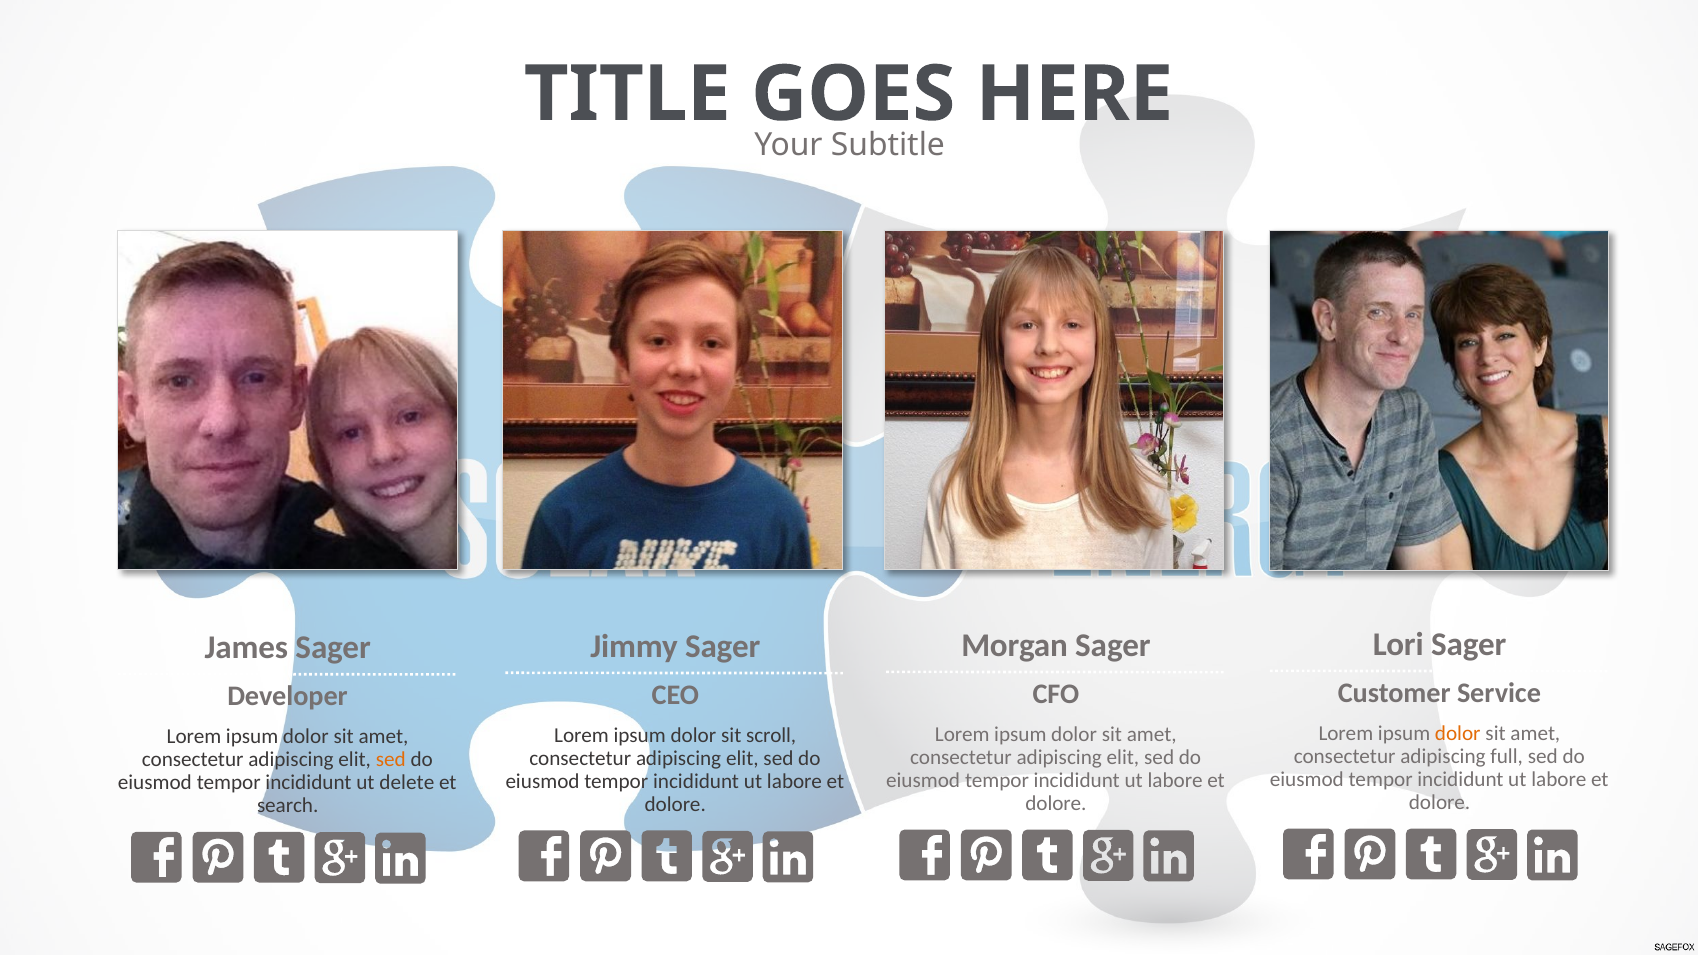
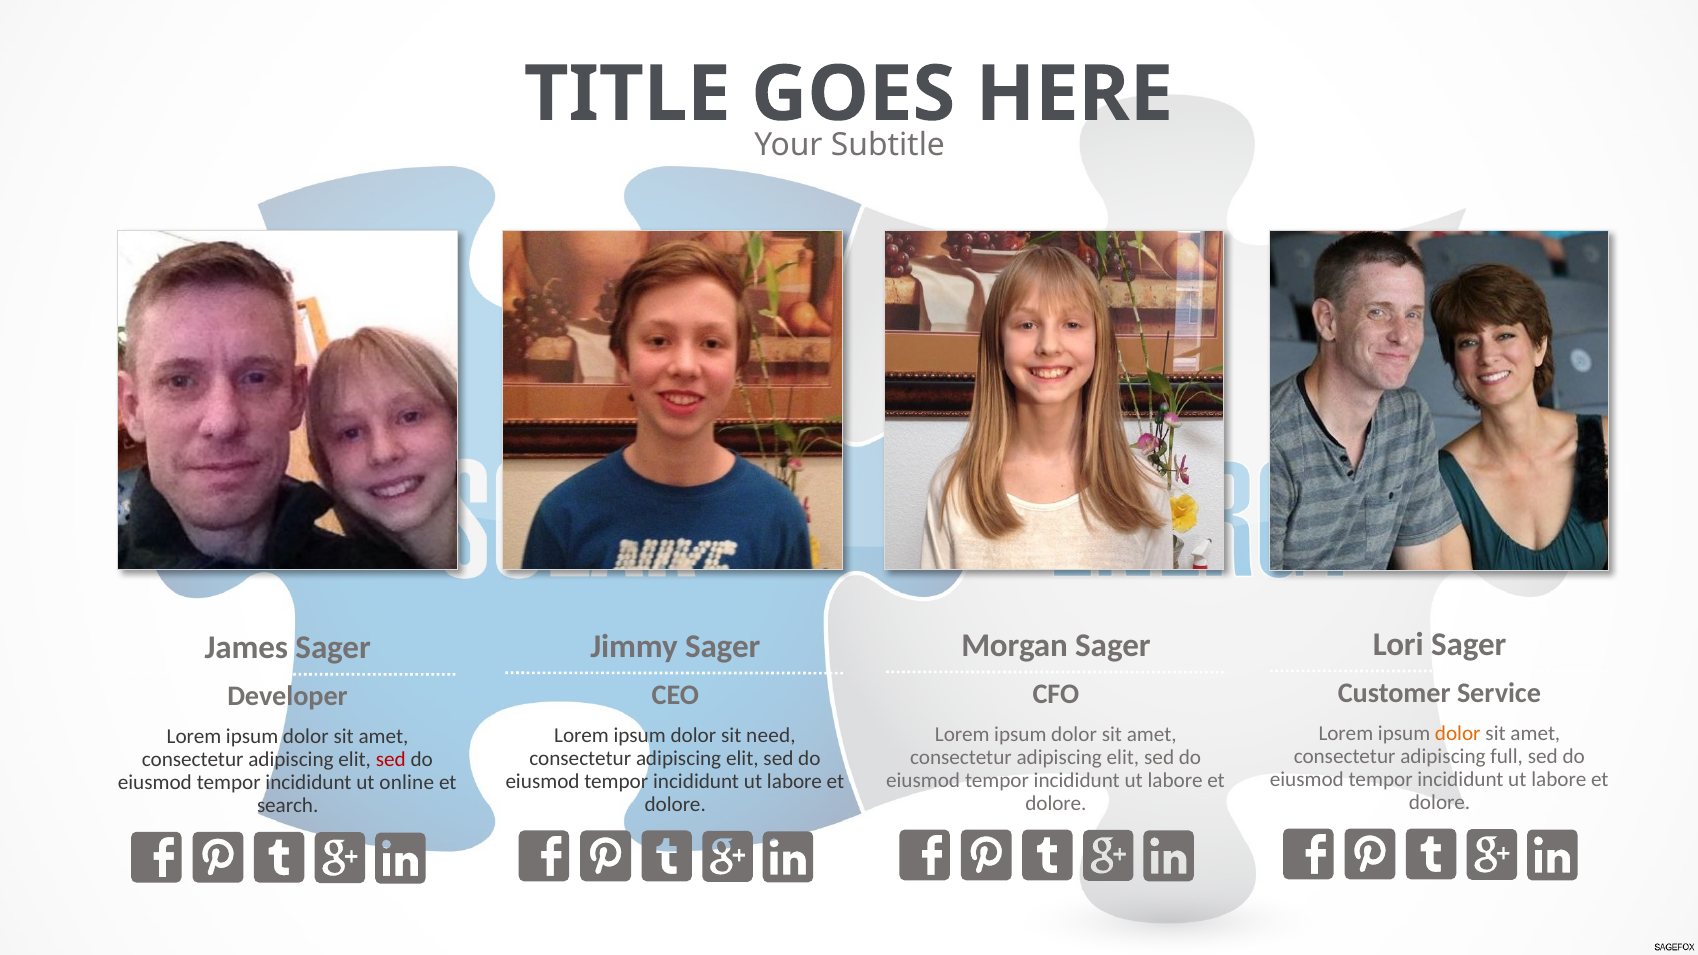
scroll: scroll -> need
sed at (391, 760) colour: orange -> red
delete: delete -> online
